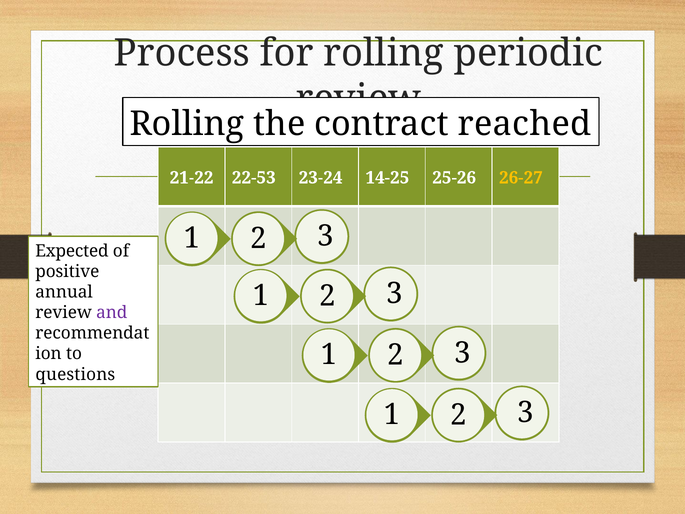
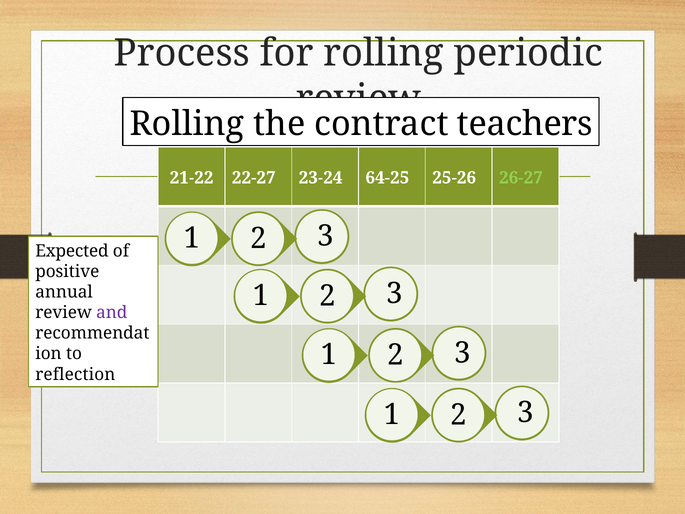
reached: reached -> teachers
22-53: 22-53 -> 22-27
14-25: 14-25 -> 64-25
26-27 colour: yellow -> light green
questions: questions -> reflection
